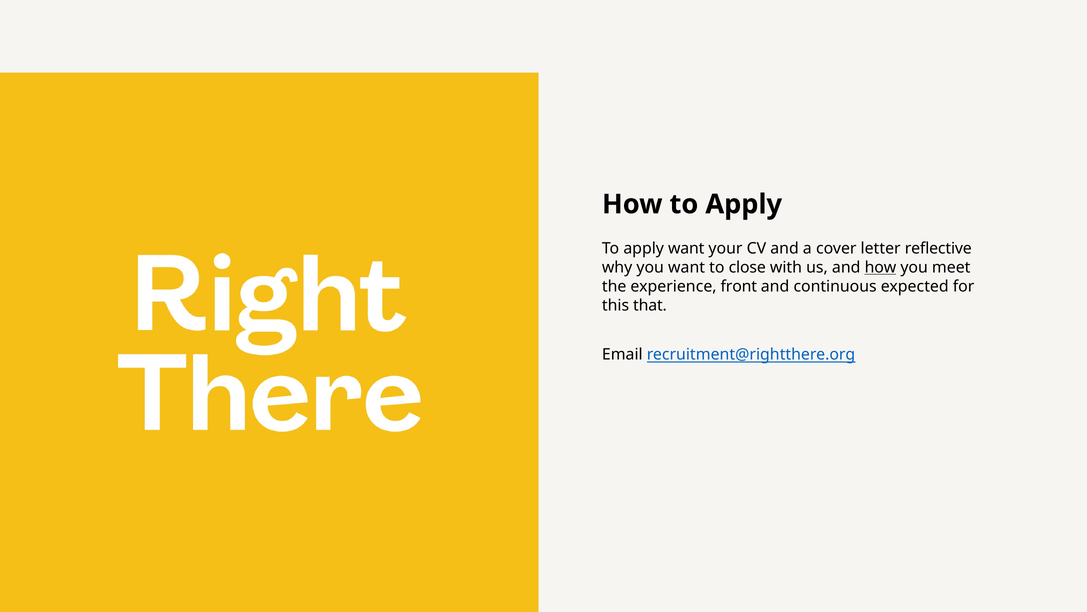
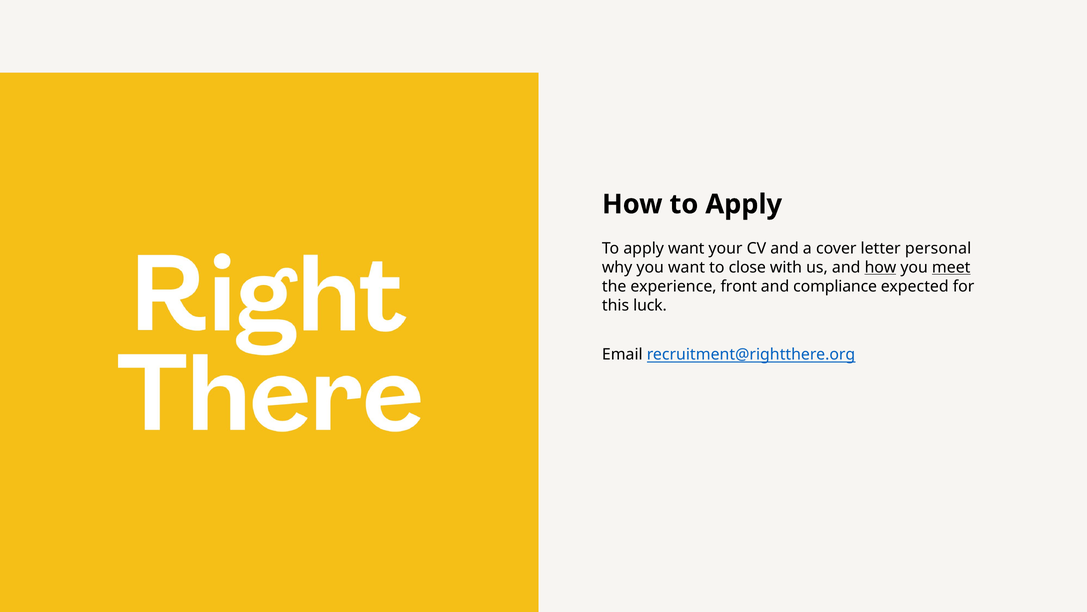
reflective: reflective -> personal
meet underline: none -> present
continuous: continuous -> compliance
that: that -> luck
